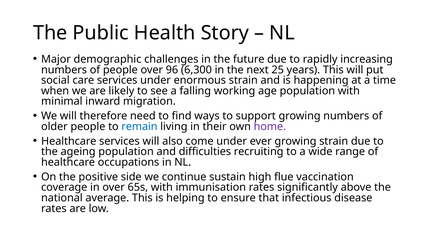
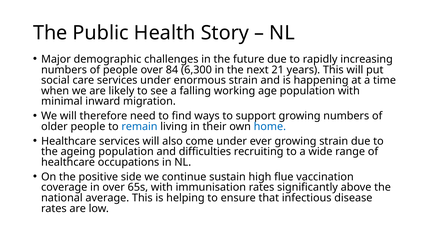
96: 96 -> 84
25: 25 -> 21
home colour: purple -> blue
